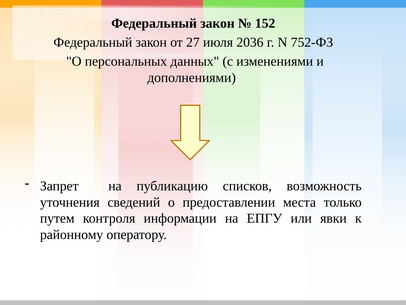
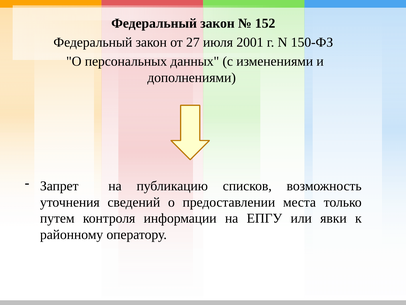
2036: 2036 -> 2001
752-ФЗ: 752-ФЗ -> 150-ФЗ
